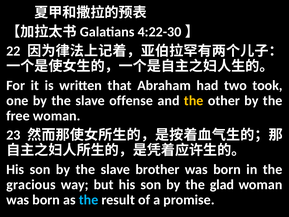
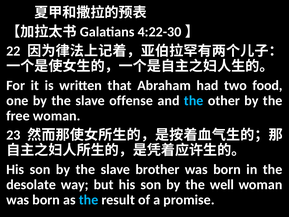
took: took -> food
the at (194, 101) colour: yellow -> light blue
gracious: gracious -> desolate
glad: glad -> well
